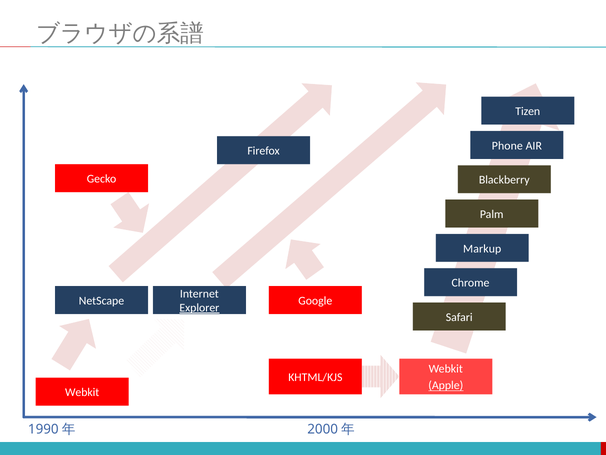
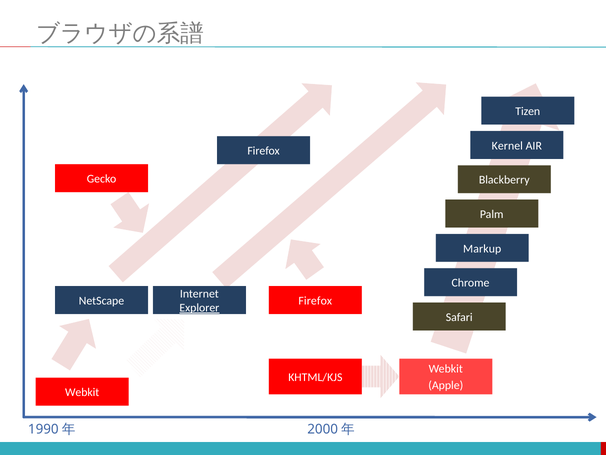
Phone: Phone -> Kernel
NetScape Google: Google -> Firefox
Apple underline: present -> none
